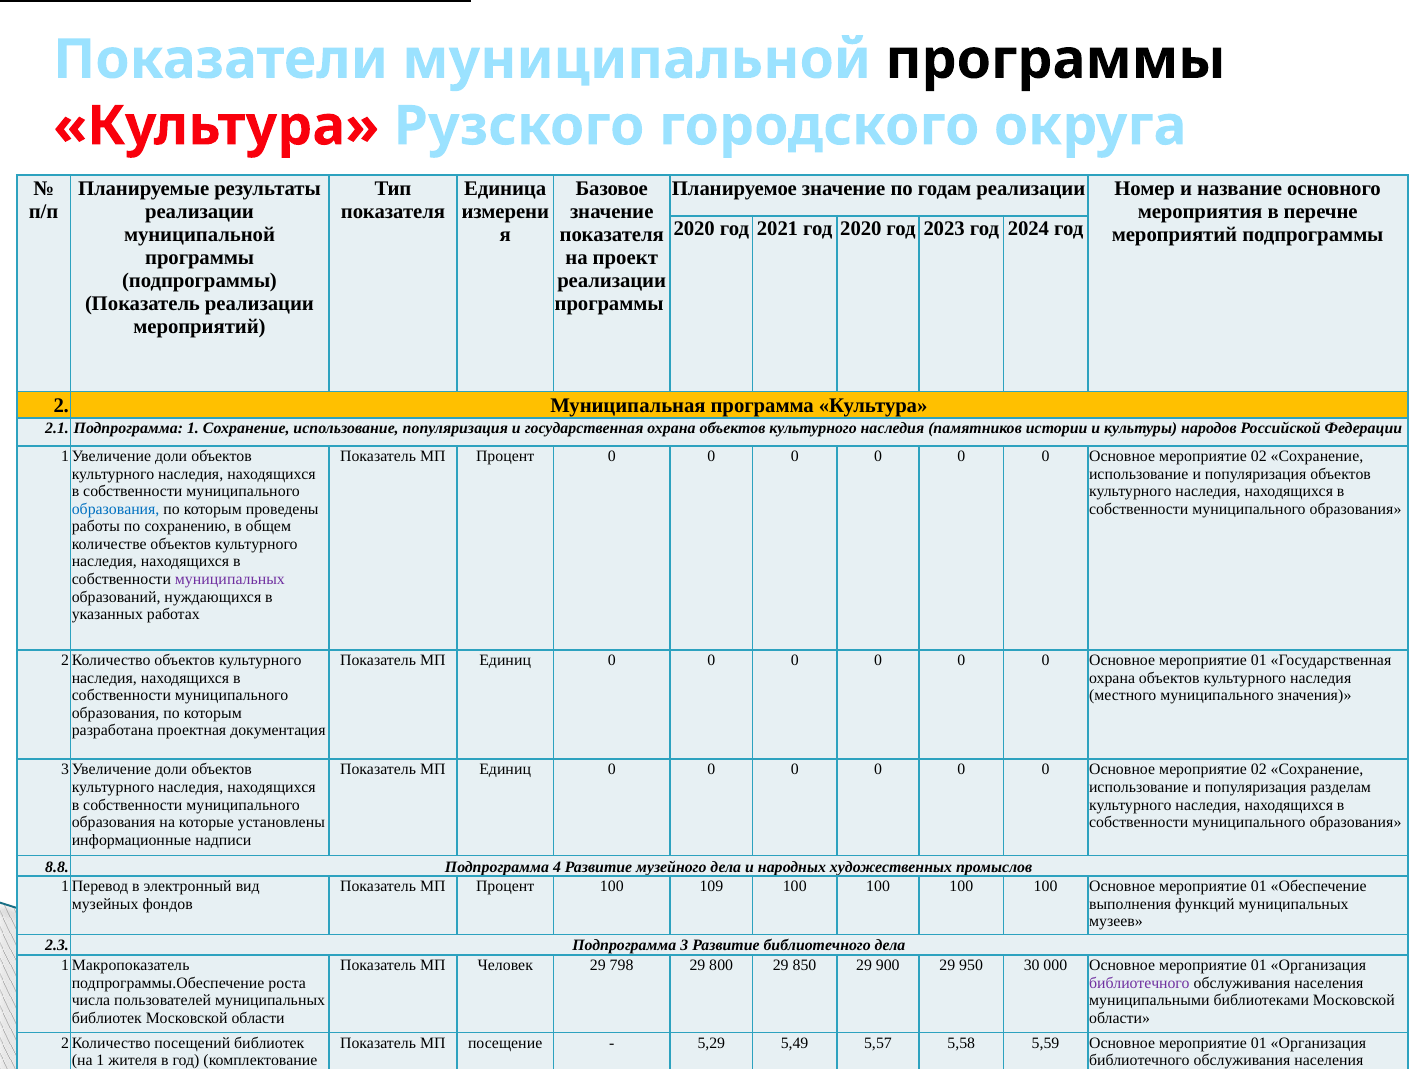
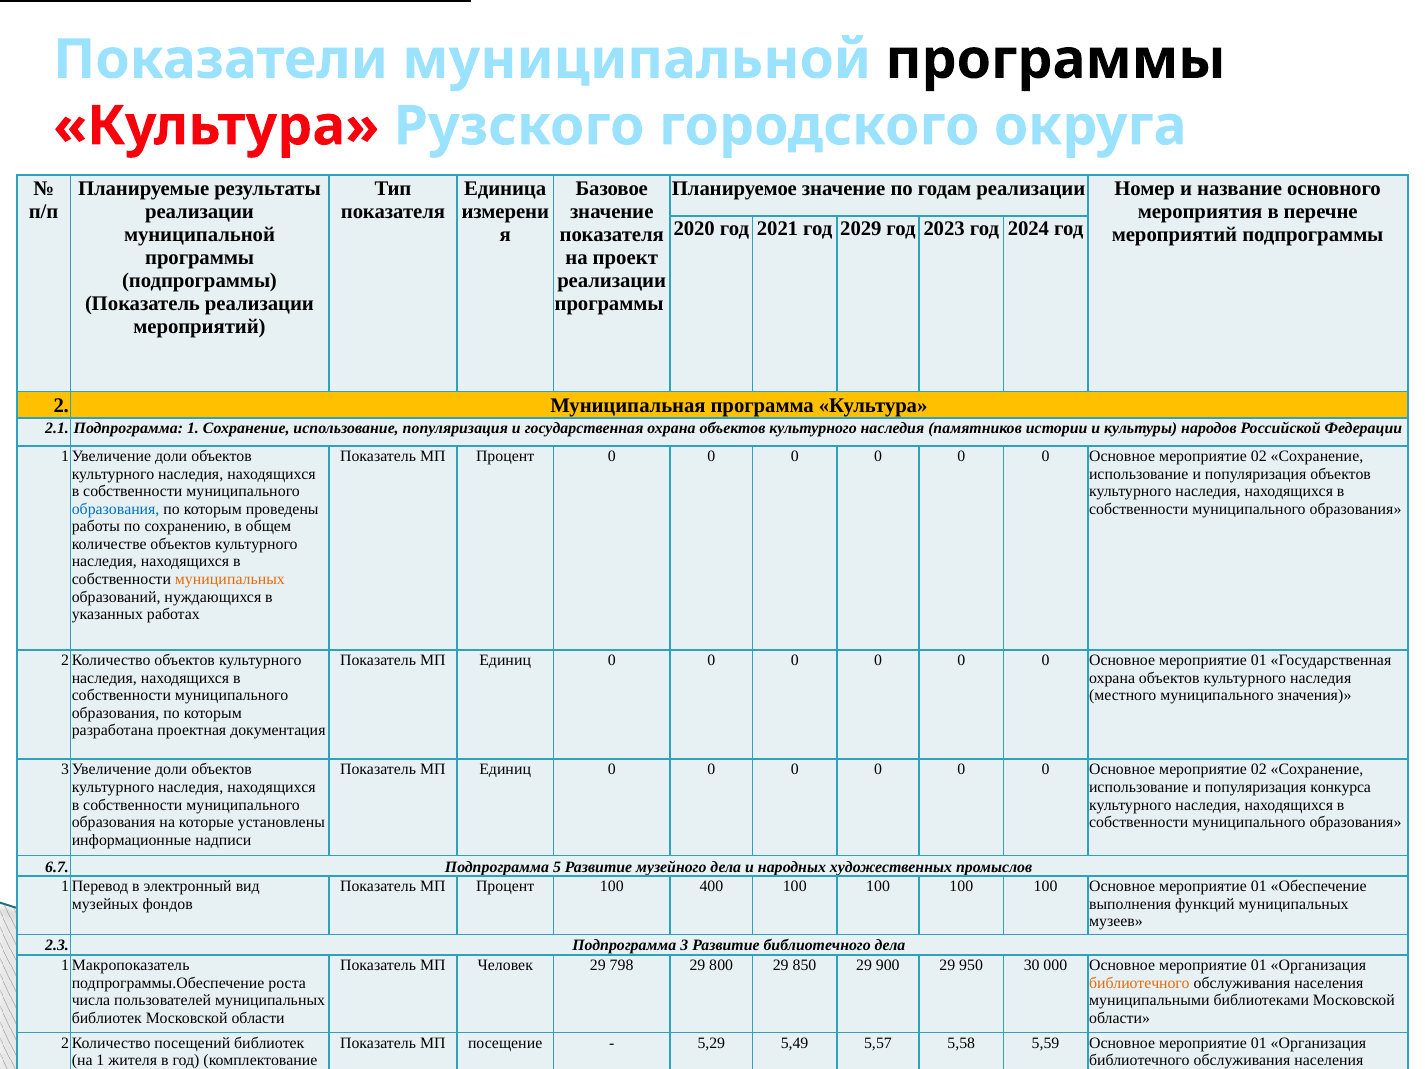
год 2020: 2020 -> 2029
муниципальных at (230, 579) colour: purple -> orange
разделам: разделам -> конкурса
8.8: 8.8 -> 6.7
4: 4 -> 5
109: 109 -> 400
библиотечного at (1139, 983) colour: purple -> orange
